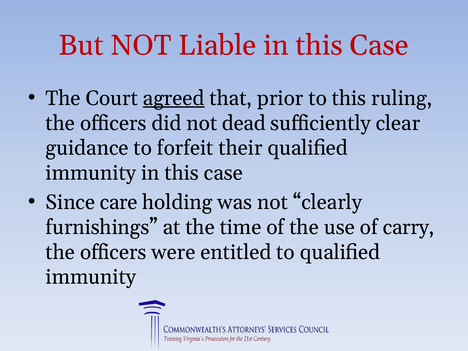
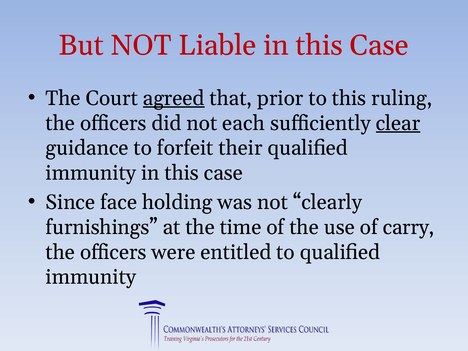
dead: dead -> each
clear underline: none -> present
care: care -> face
